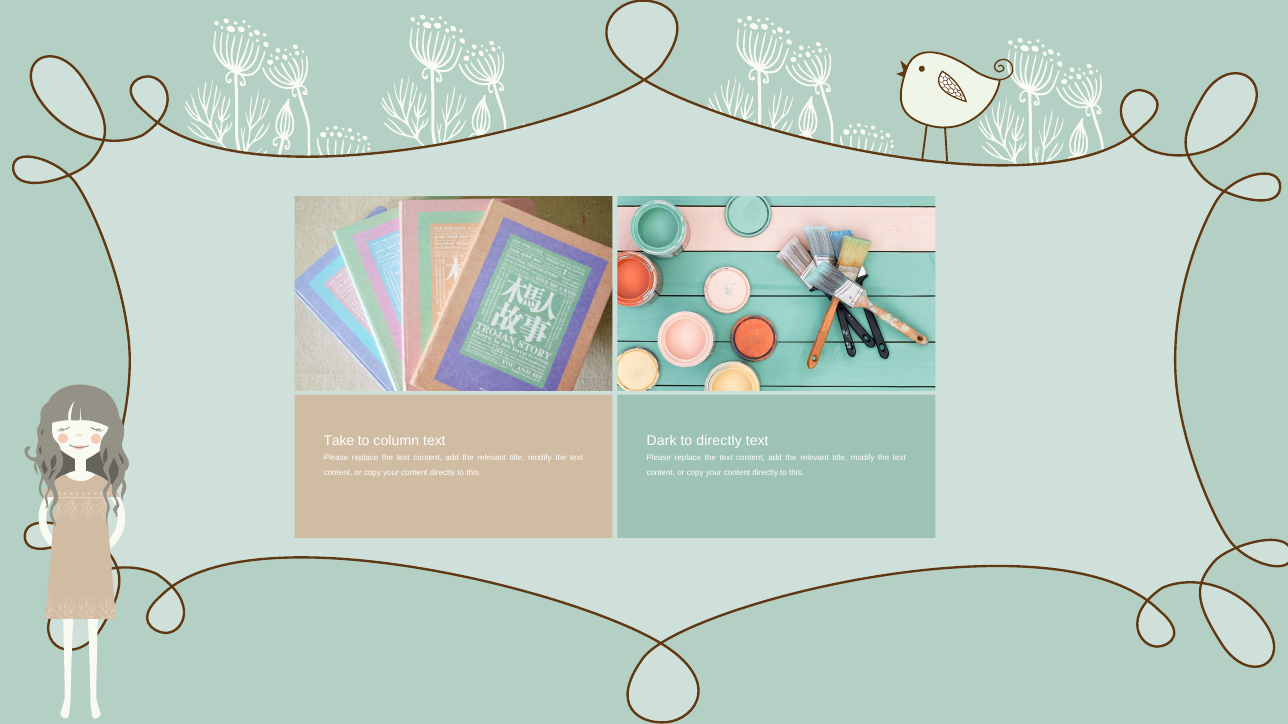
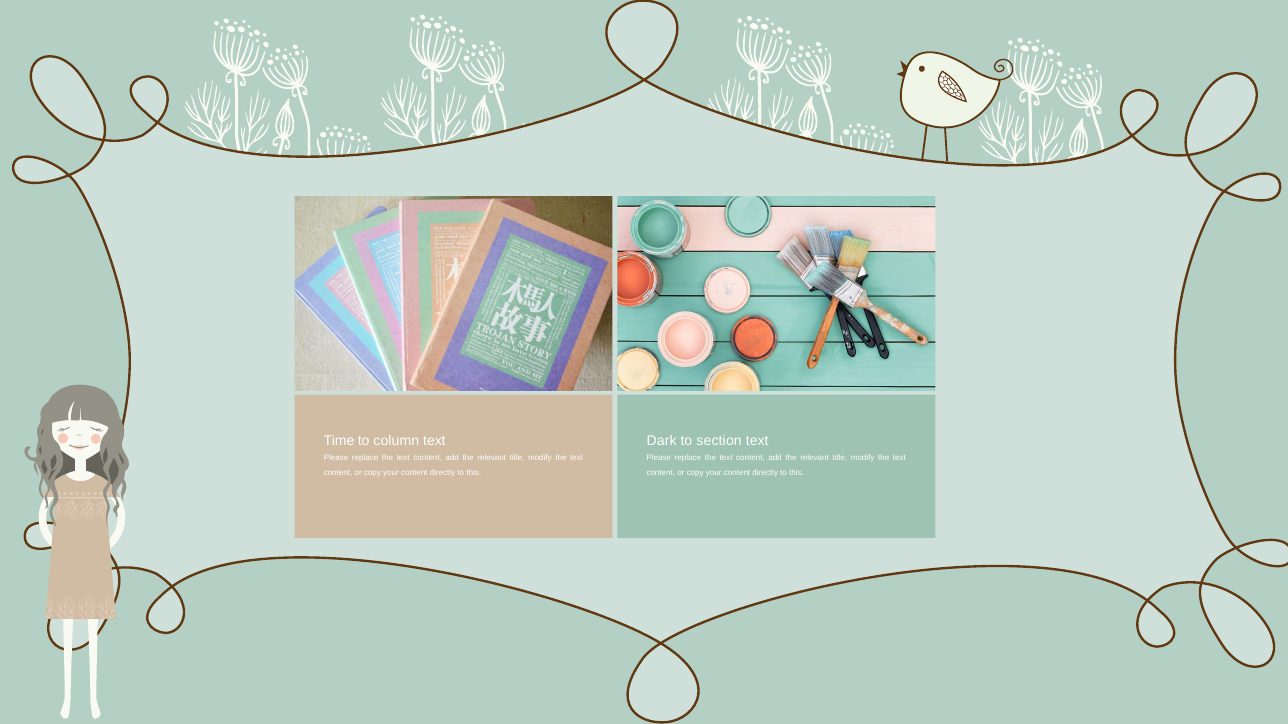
Take: Take -> Time
to directly: directly -> section
